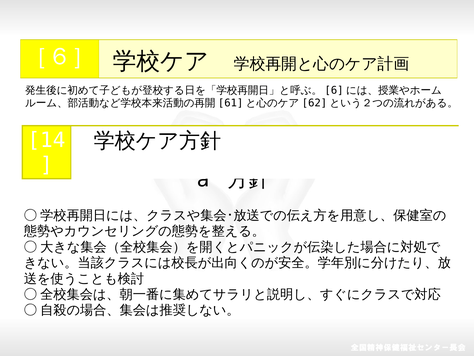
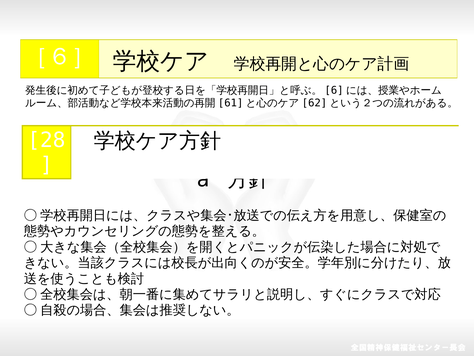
14: 14 -> 28
